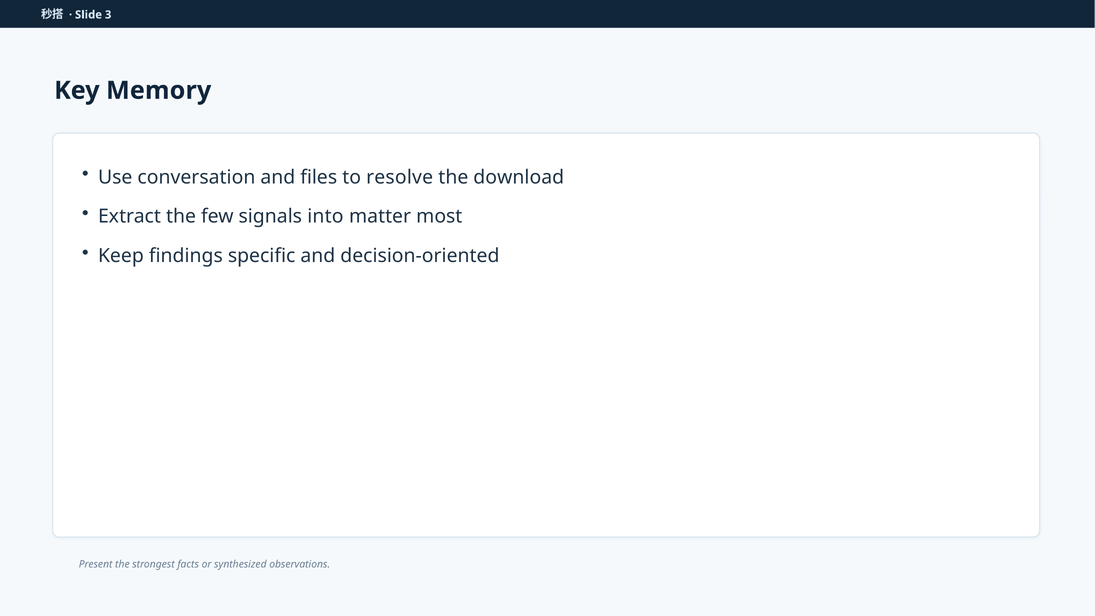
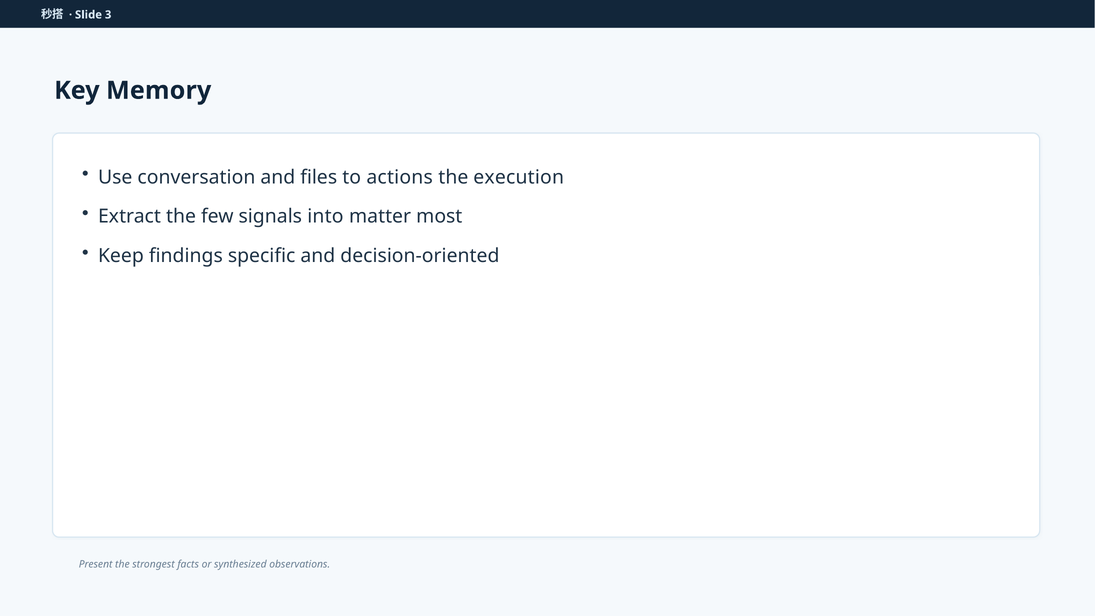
resolve: resolve -> actions
download: download -> execution
